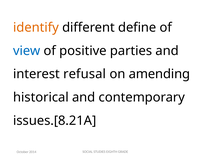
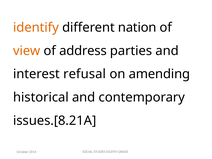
define: define -> nation
view colour: blue -> orange
positive: positive -> address
